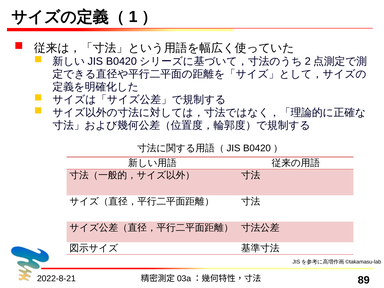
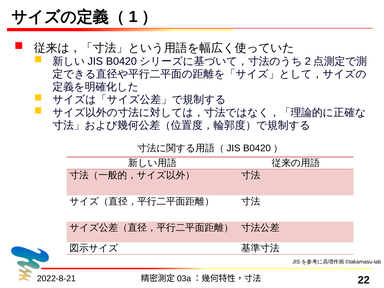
89: 89 -> 22
